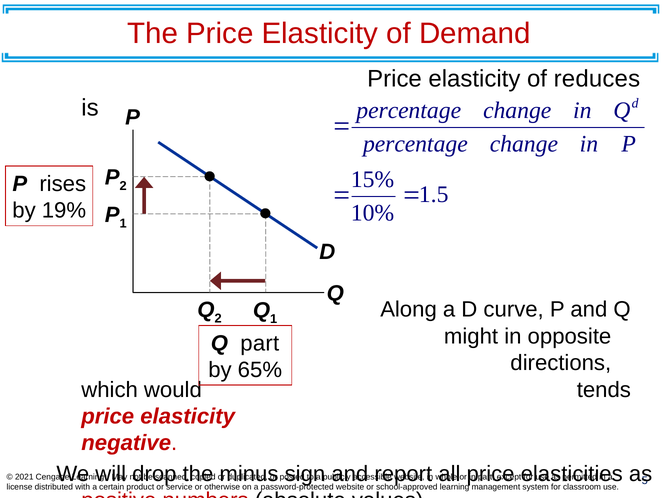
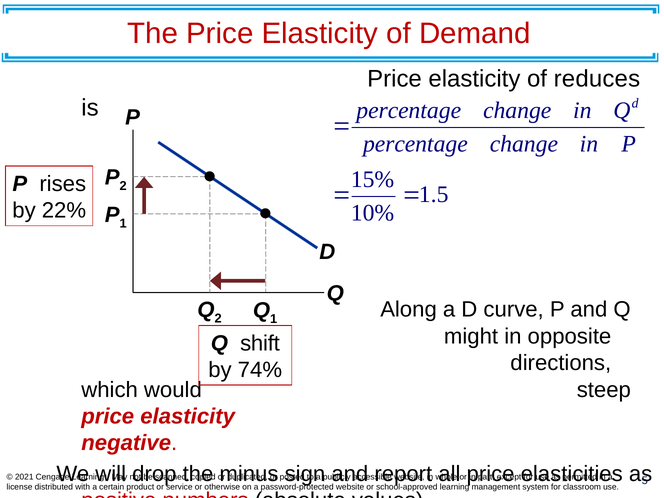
19%: 19% -> 22%
Q part: part -> shift
65%: 65% -> 74%
tends: tends -> steep
